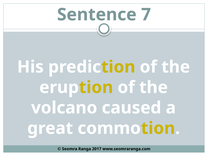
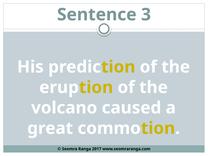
7: 7 -> 3
